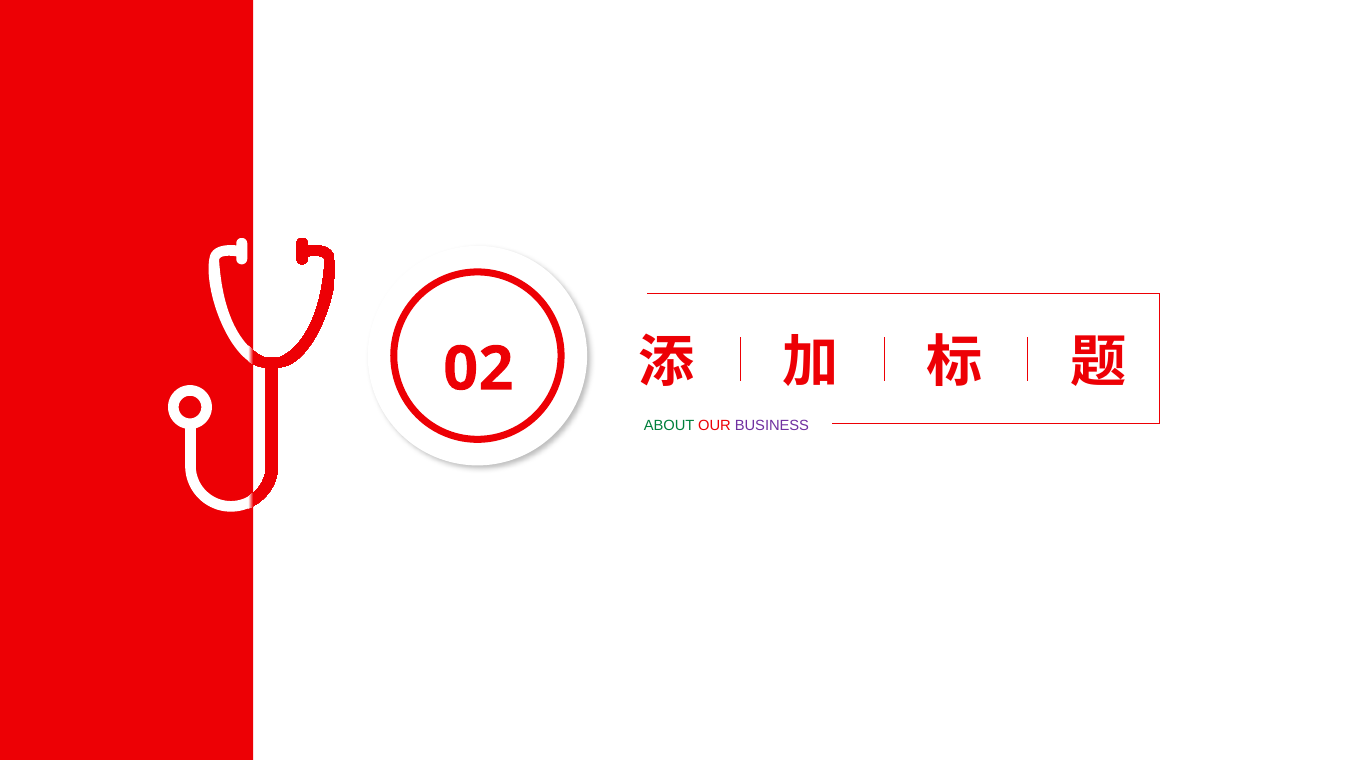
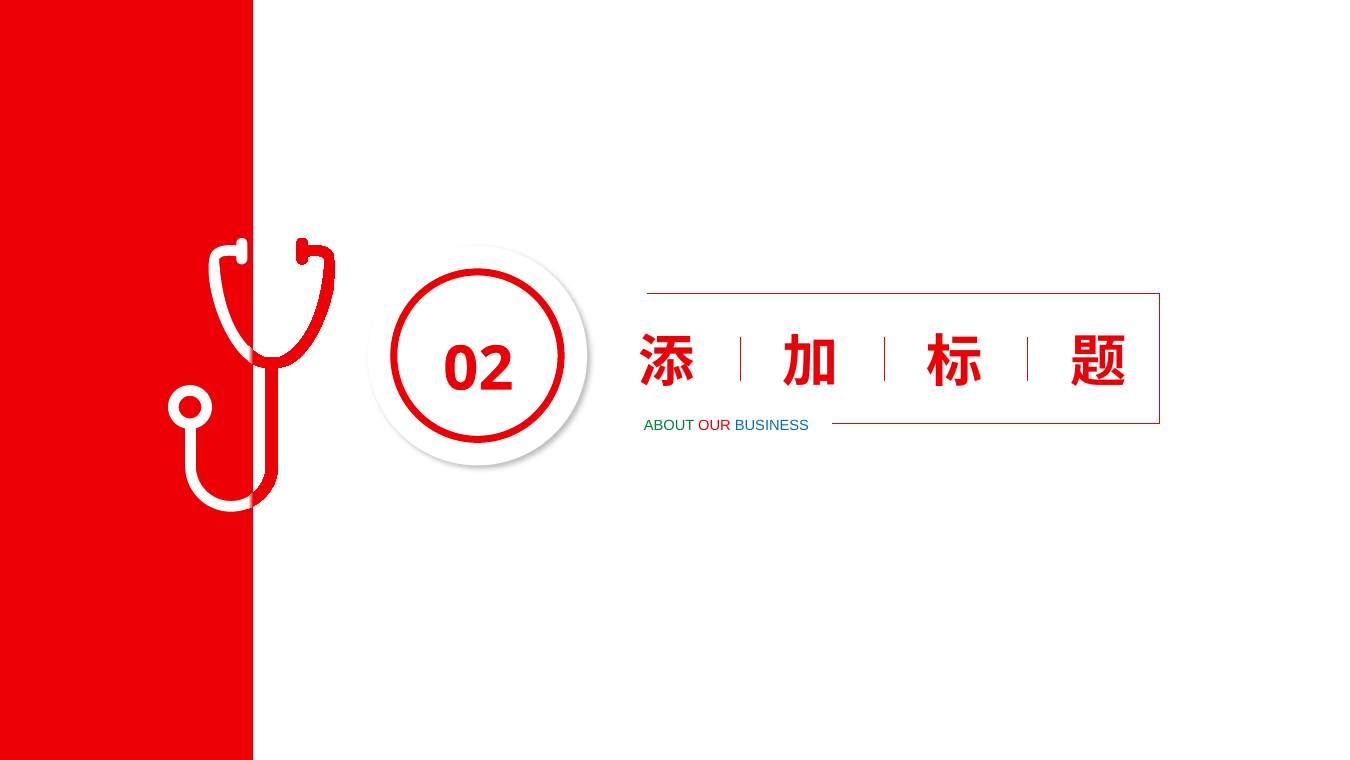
BUSINESS colour: purple -> blue
